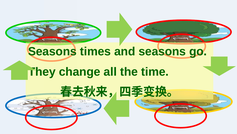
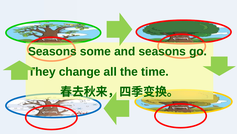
times: times -> some
